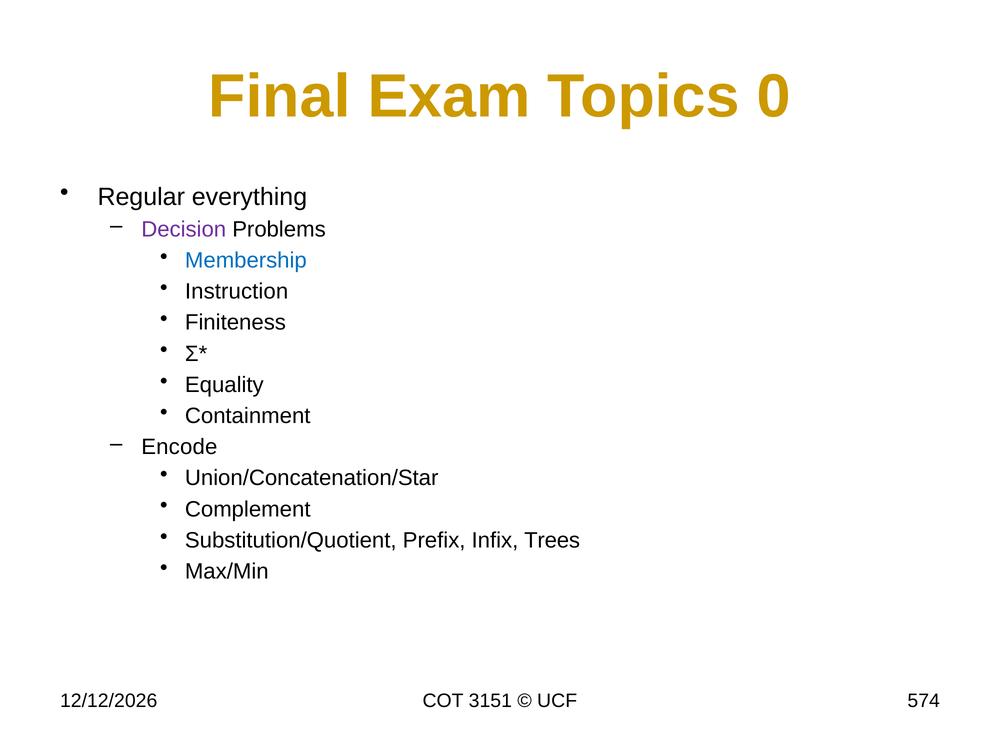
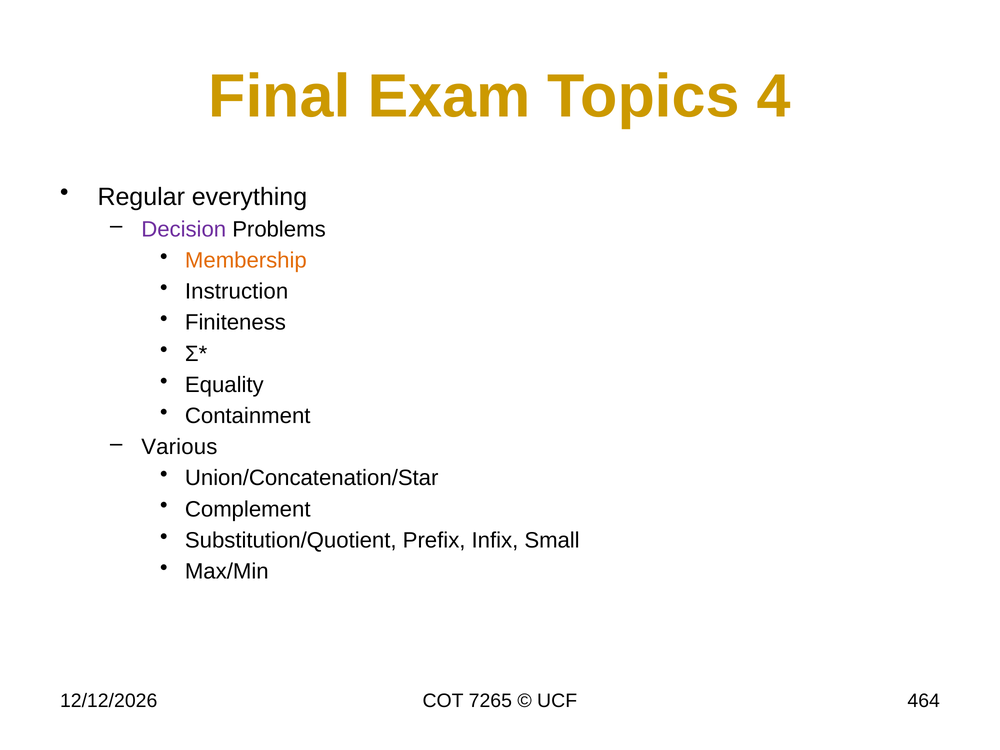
0: 0 -> 4
Membership colour: blue -> orange
Encode: Encode -> Various
Trees: Trees -> Small
3151: 3151 -> 7265
574: 574 -> 464
